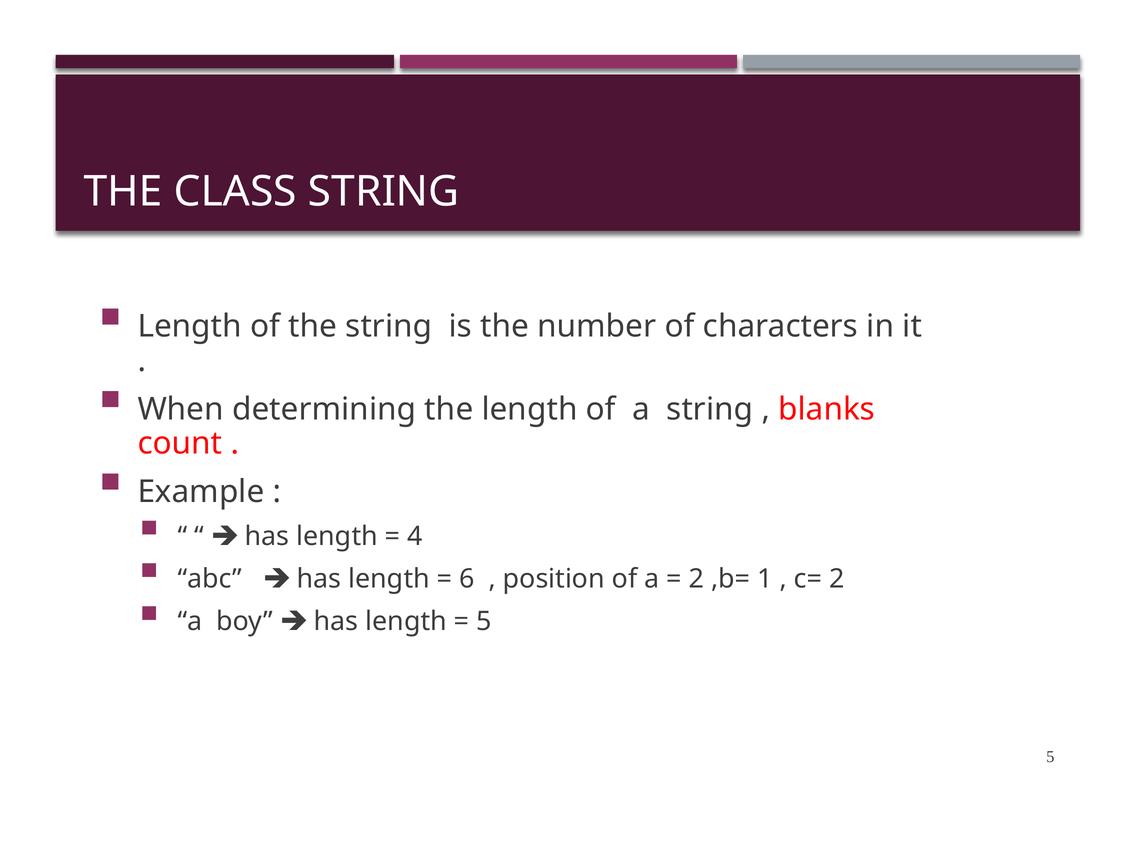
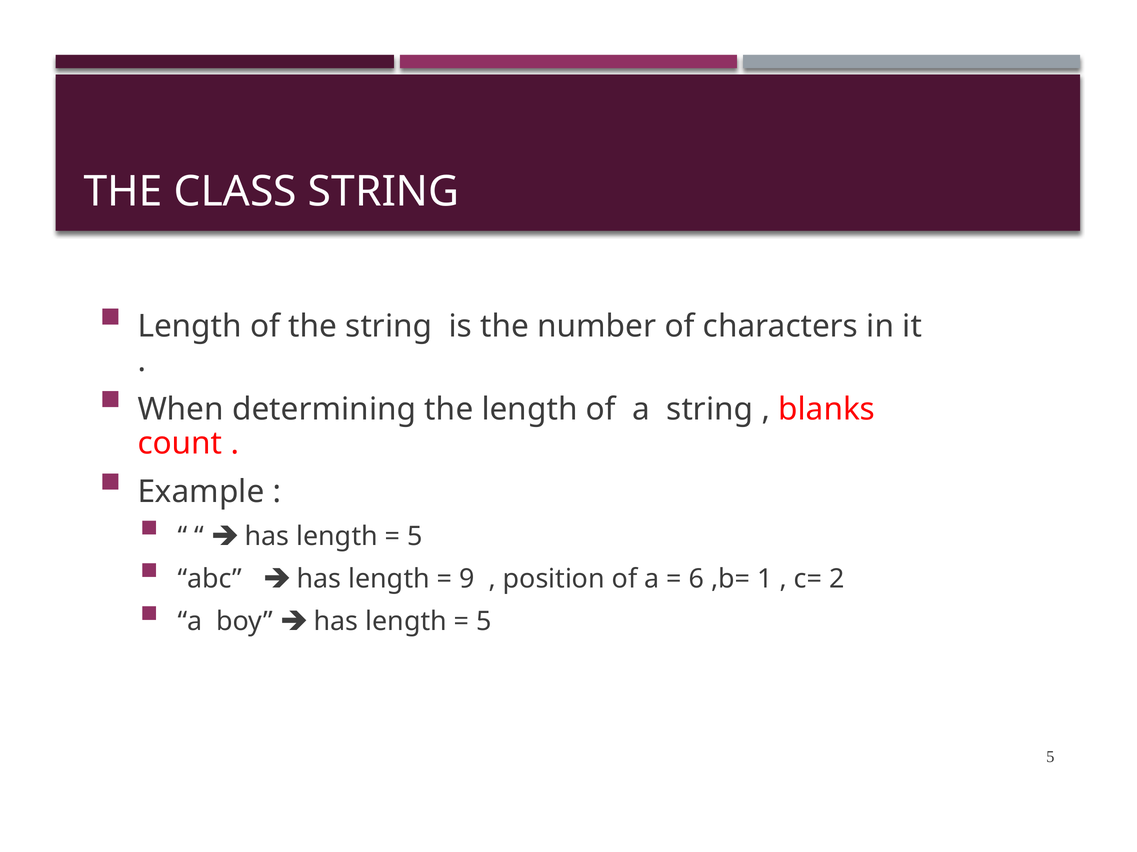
4 at (415, 537): 4 -> 5
6: 6 -> 9
2 at (696, 579): 2 -> 6
